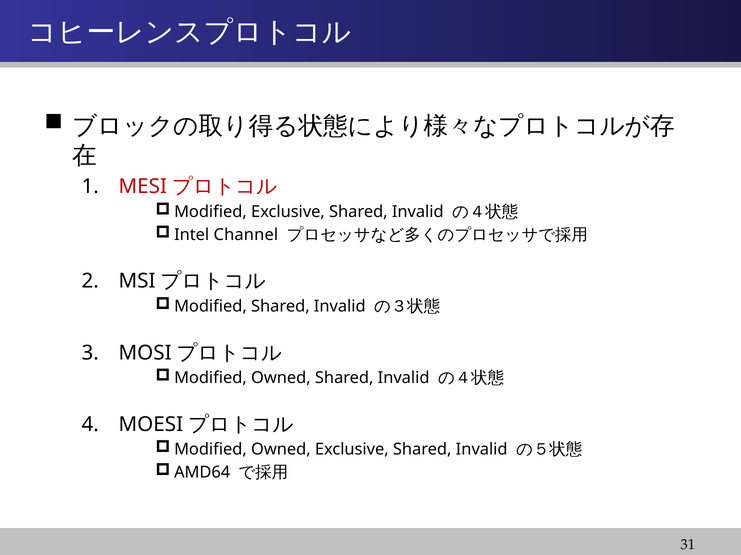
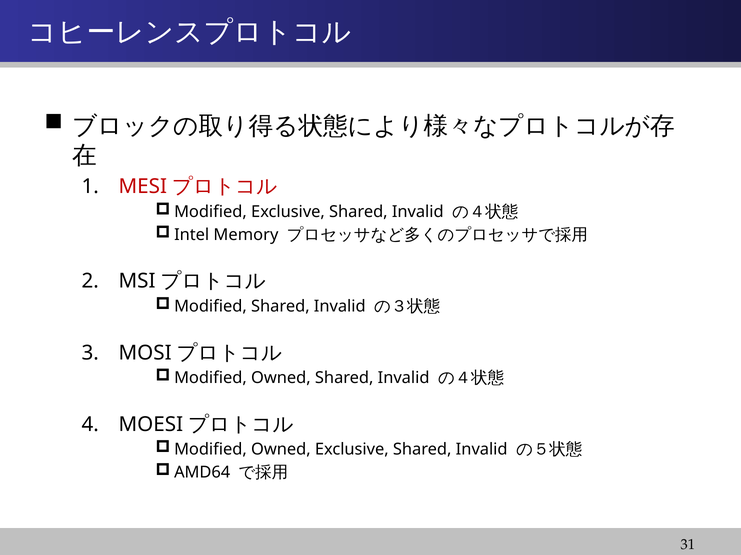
Channel: Channel -> Memory
